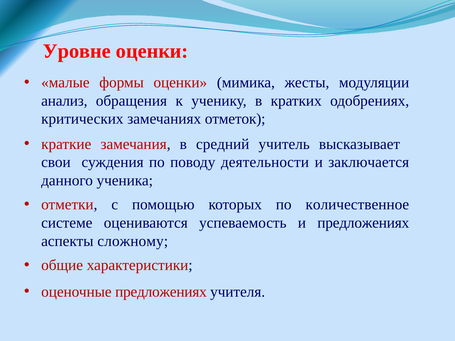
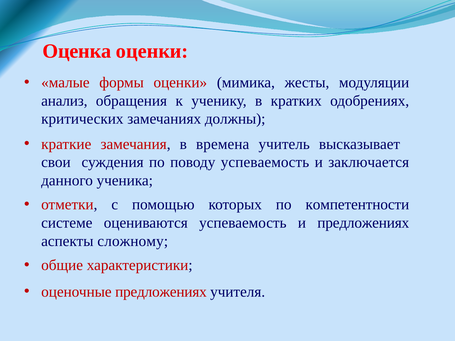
Уровне: Уровне -> Оценка
отметок: отметок -> должны
средний: средний -> времена
поводу деятельности: деятельности -> успеваемость
количественное: количественное -> компетентности
